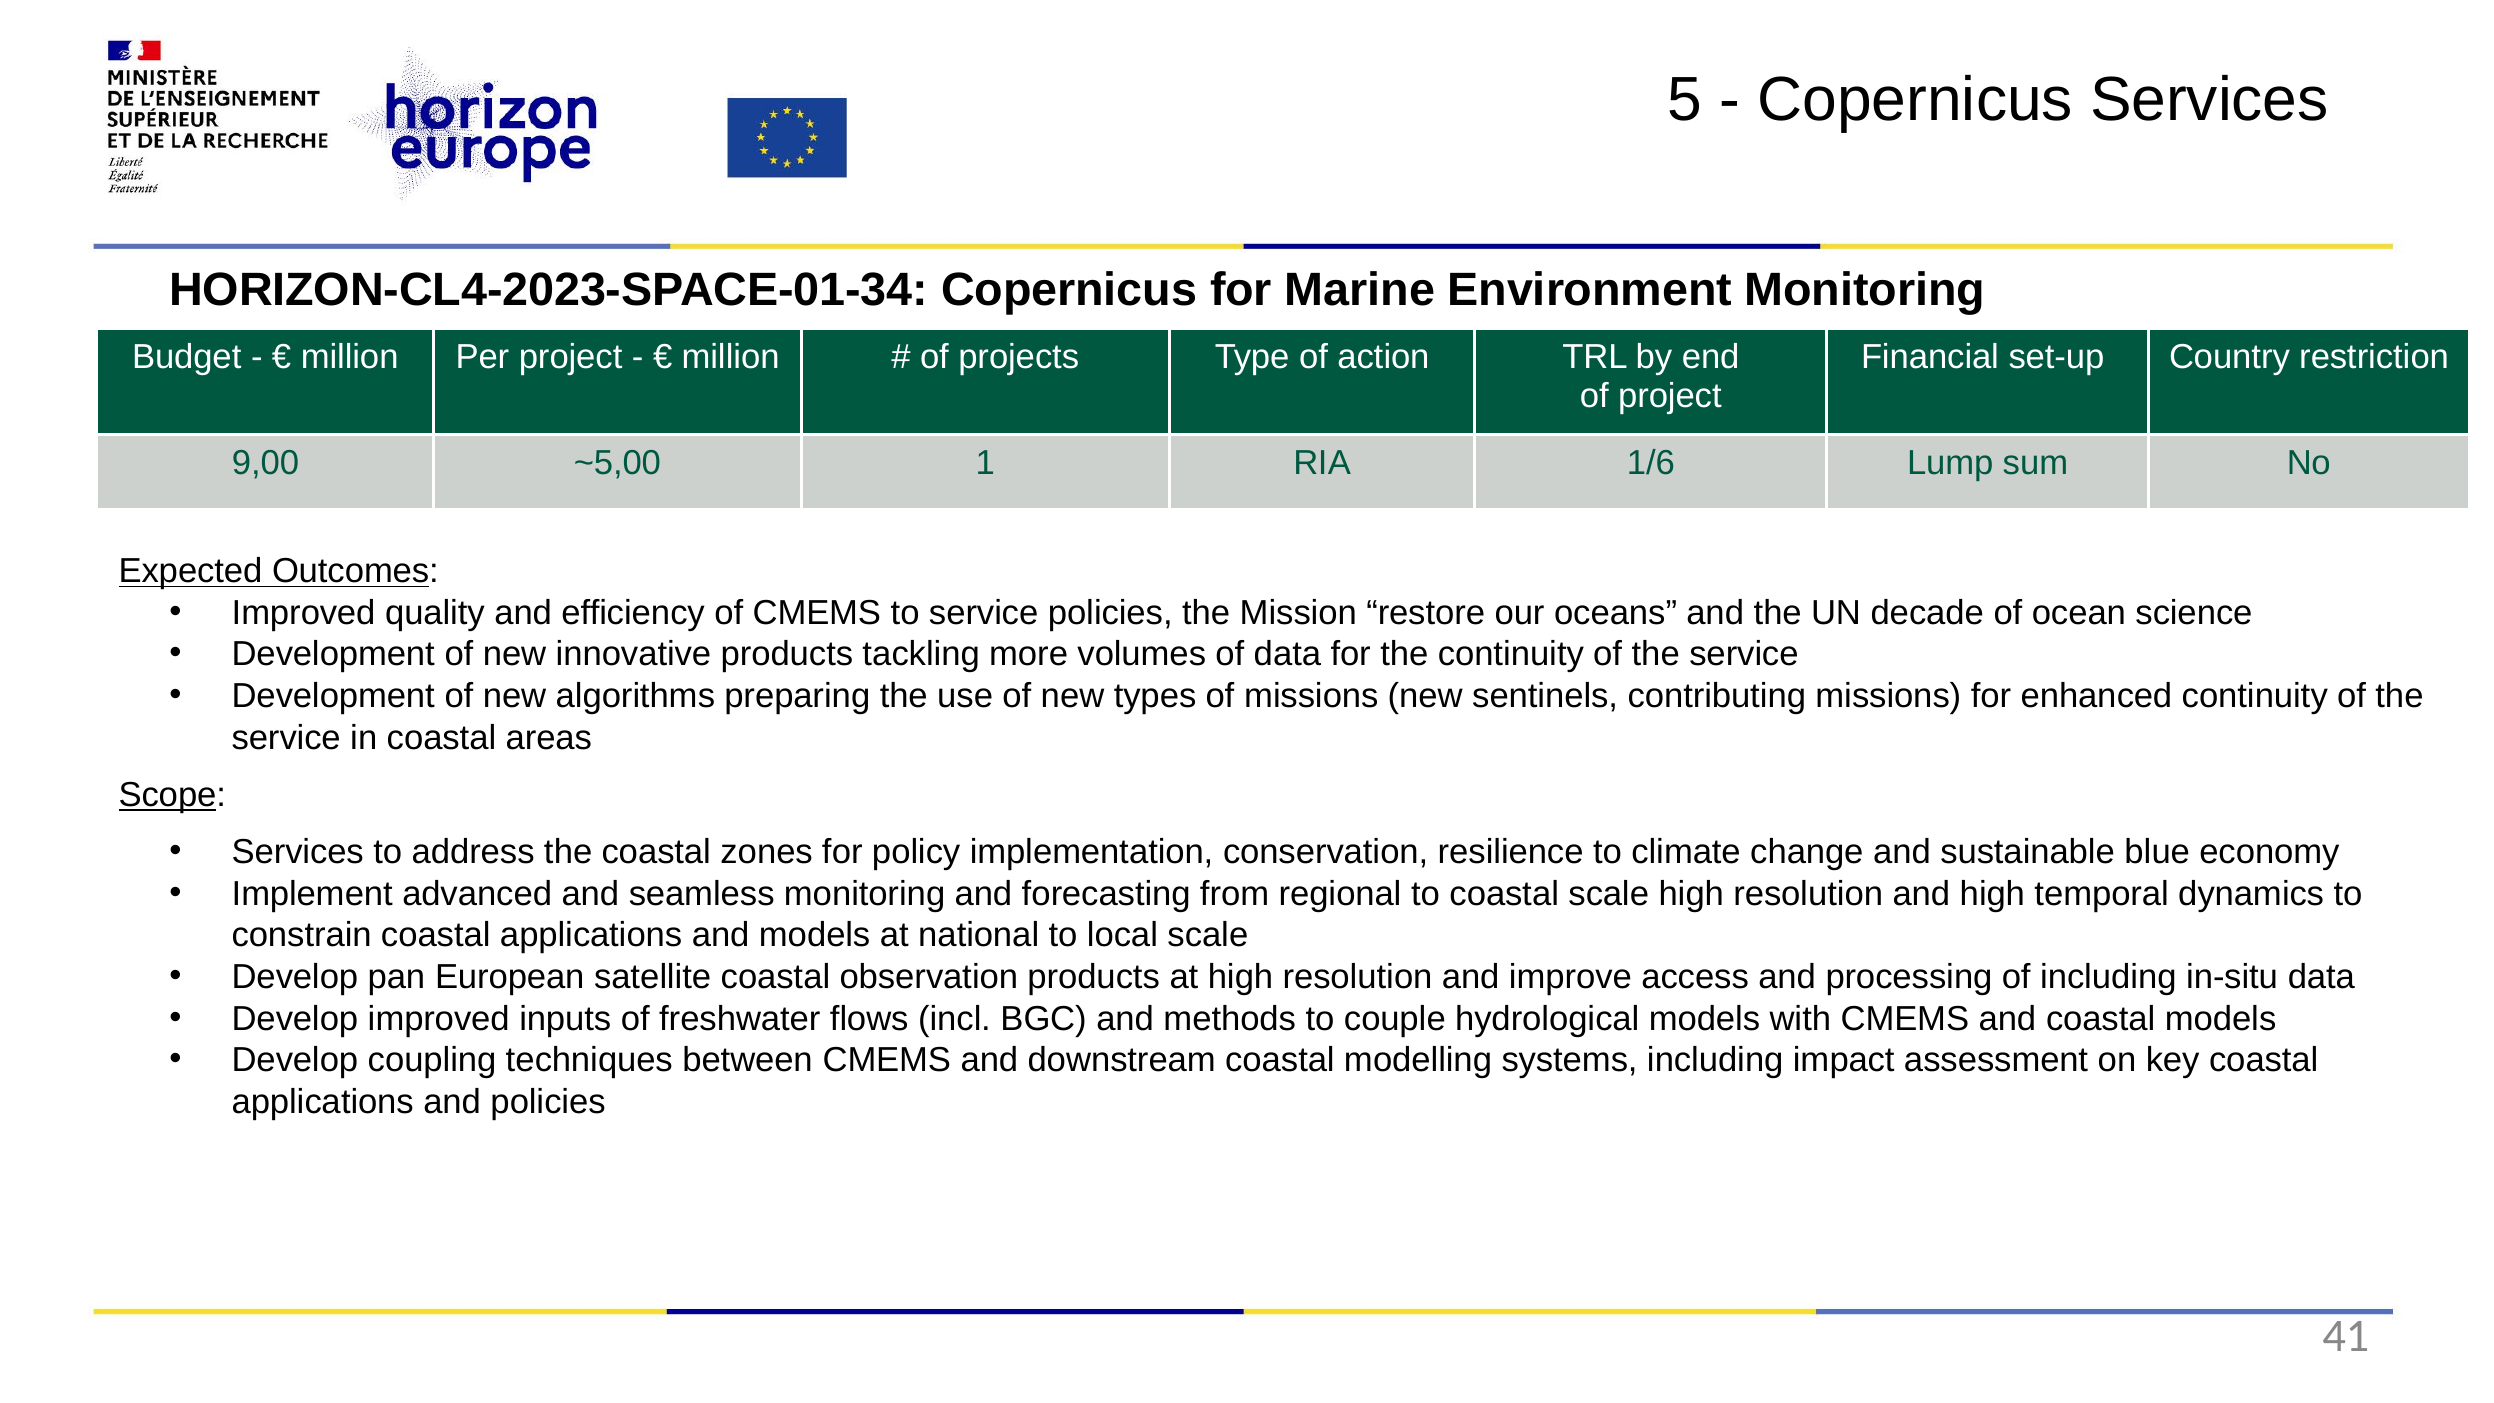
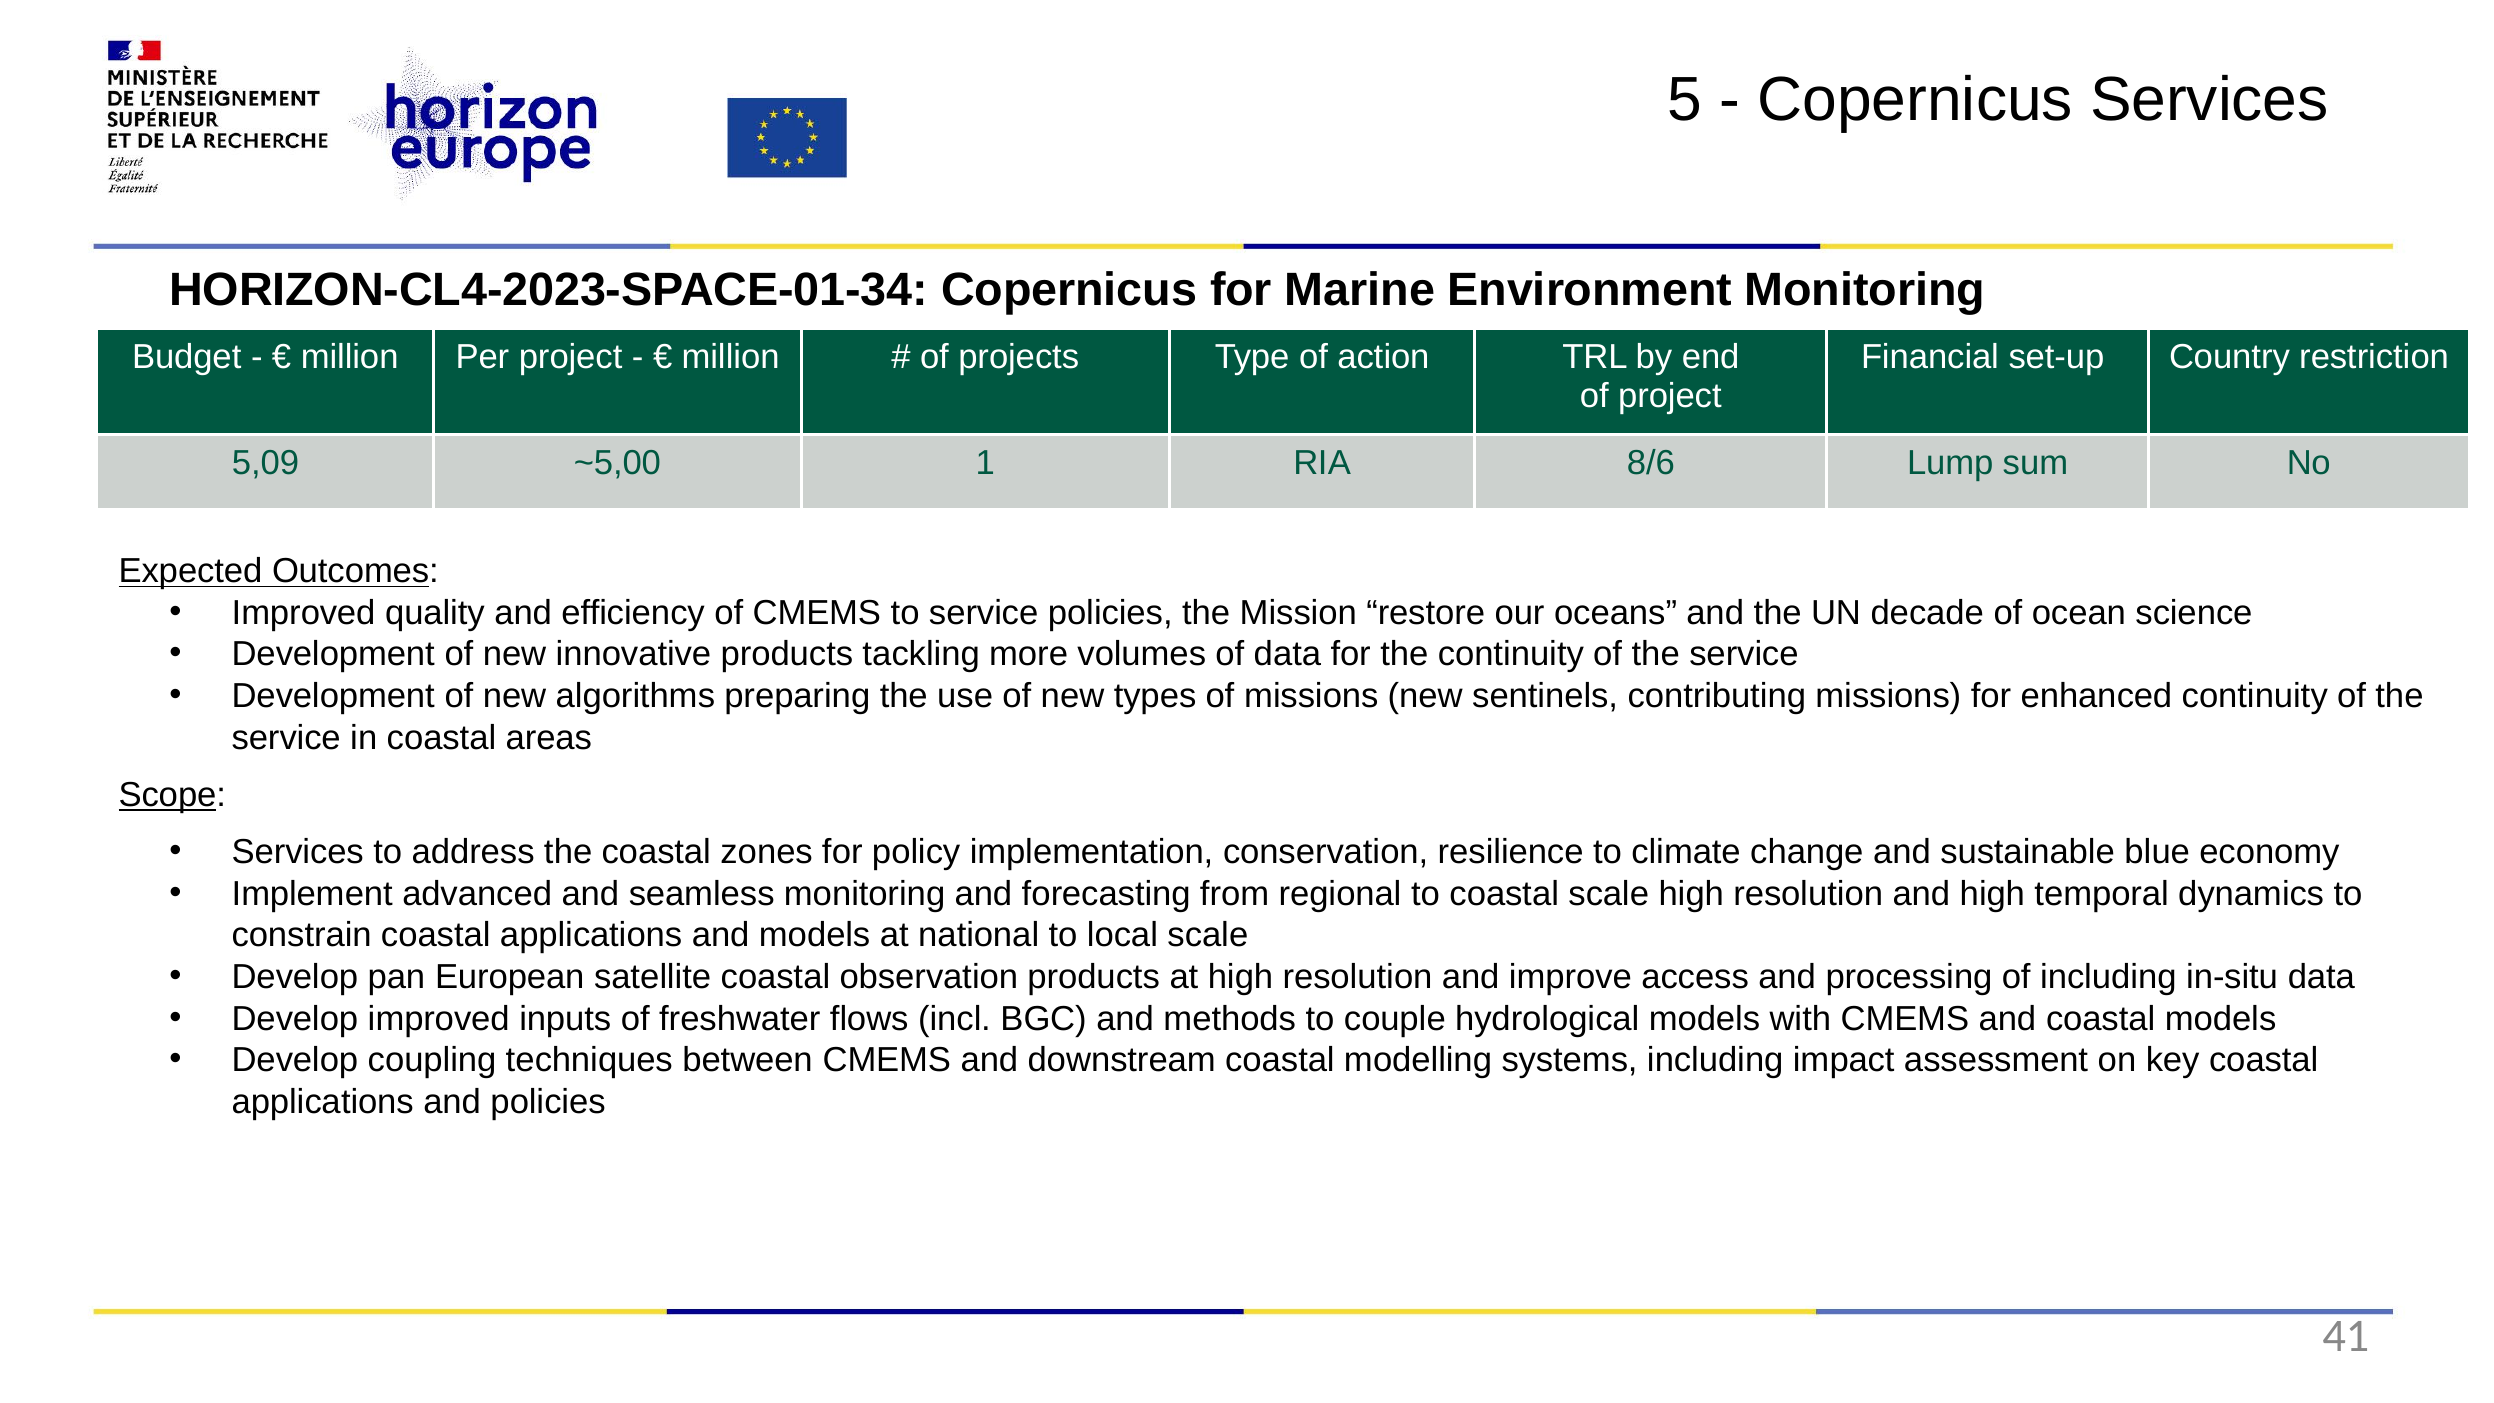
9,00: 9,00 -> 5,09
1/6: 1/6 -> 8/6
